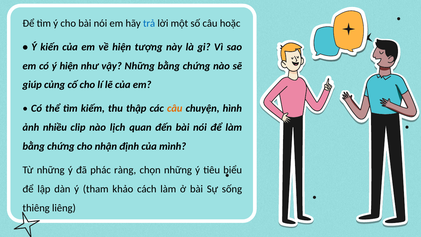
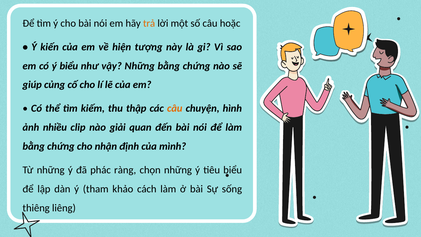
trả colour: blue -> orange
ý hiện: hiện -> biểu
lịch: lịch -> giải
